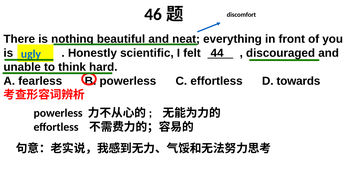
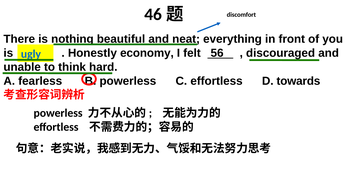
scientific: scientific -> economy
44: 44 -> 56
